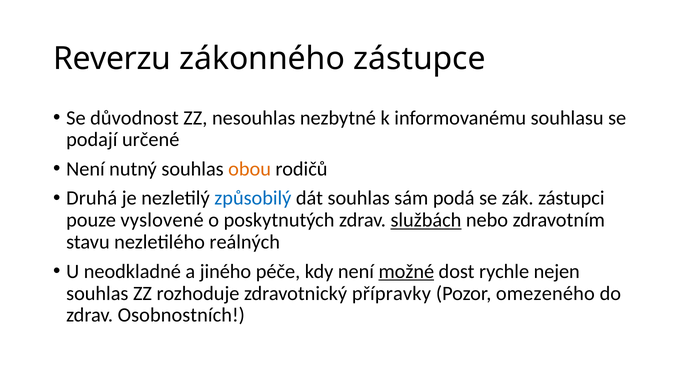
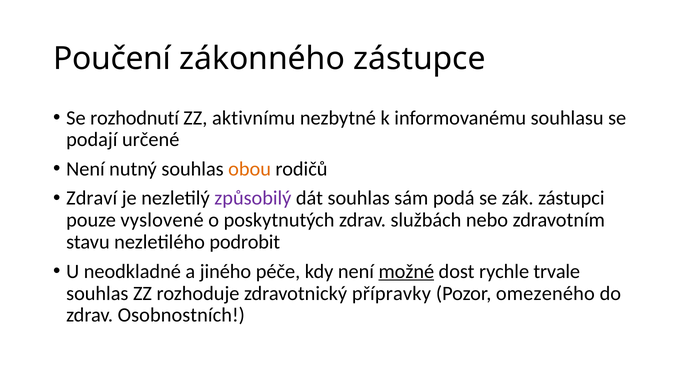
Reverzu: Reverzu -> Poučení
důvodnost: důvodnost -> rozhodnutí
nesouhlas: nesouhlas -> aktivnímu
Druhá: Druhá -> Zdraví
způsobilý colour: blue -> purple
službách underline: present -> none
reálných: reálných -> podrobit
nejen: nejen -> trvale
